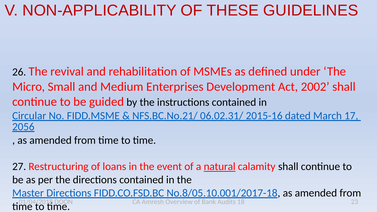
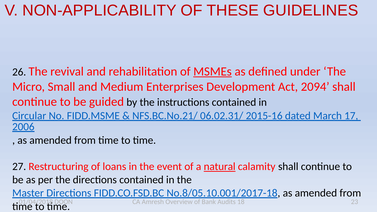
MSMEs underline: none -> present
2002: 2002 -> 2094
2056: 2056 -> 2006
